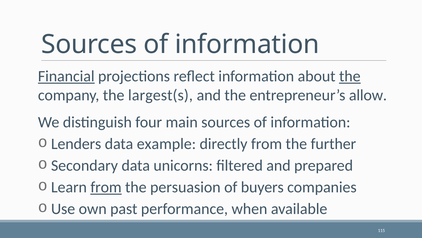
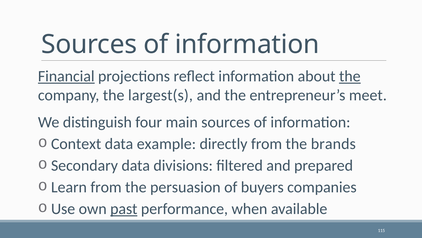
allow: allow -> meet
Lenders: Lenders -> Context
further: further -> brands
unicorns: unicorns -> divisions
from at (106, 187) underline: present -> none
past underline: none -> present
